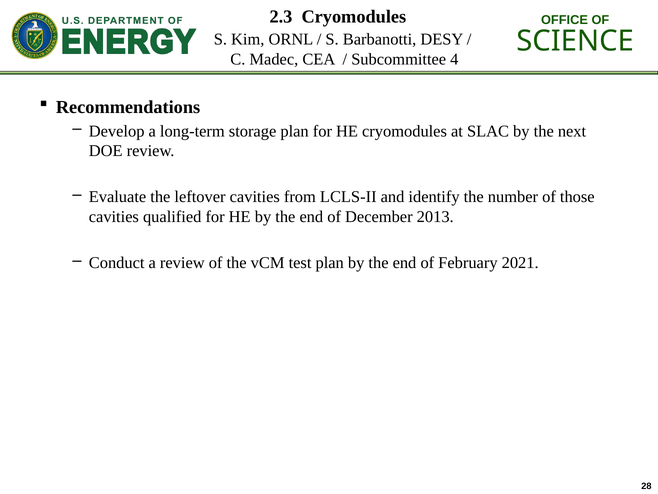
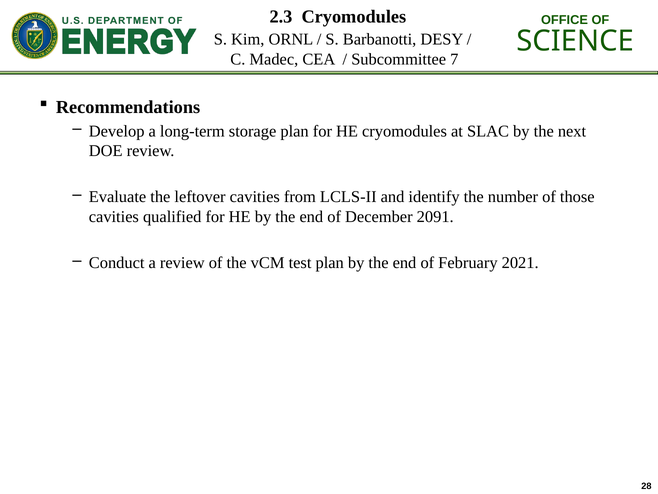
4: 4 -> 7
2013: 2013 -> 2091
